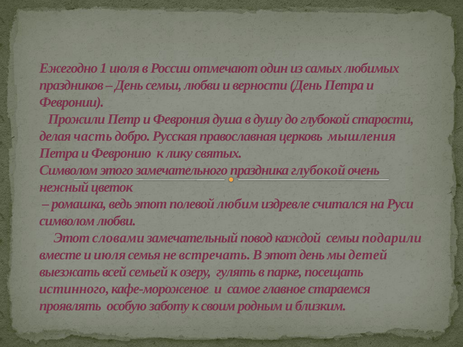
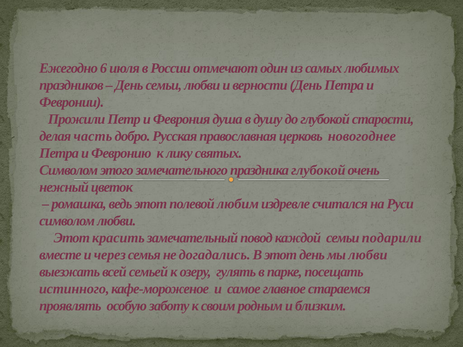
1: 1 -> 6
мышления: мышления -> новогоднее
словами: словами -> красить
и июля: июля -> через
встречать: встречать -> догадались
мы детей: детей -> любви
